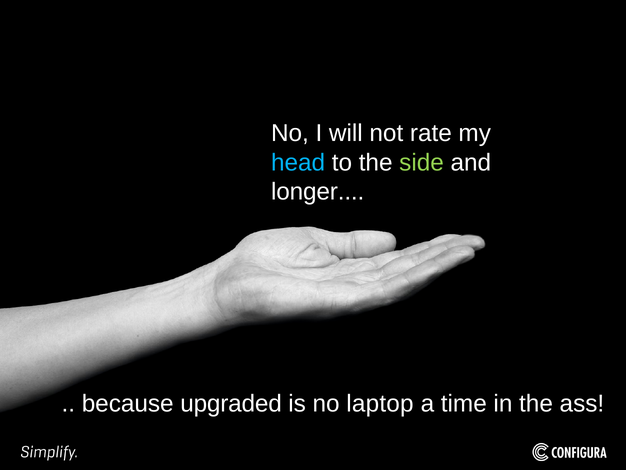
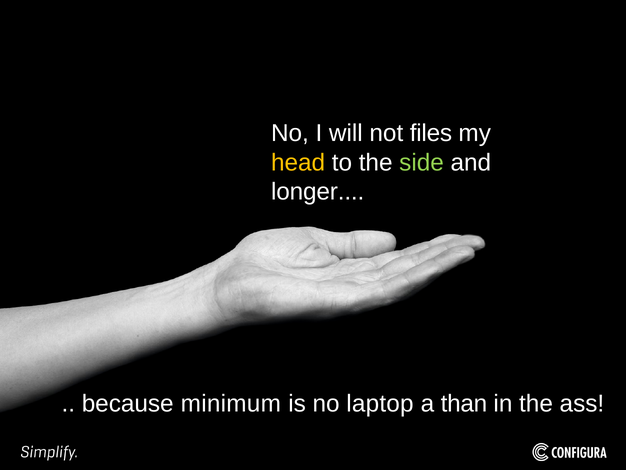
rate: rate -> files
head colour: light blue -> yellow
upgraded: upgraded -> minimum
time: time -> than
